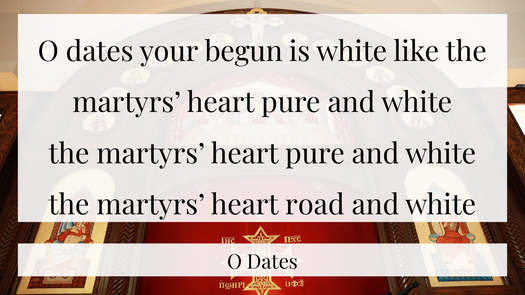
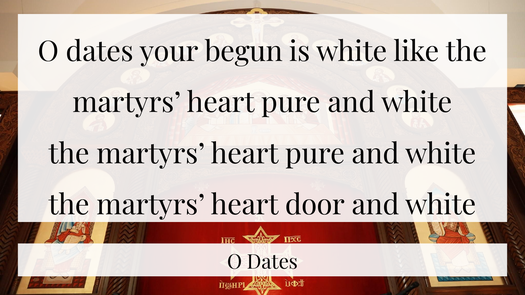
road: road -> door
